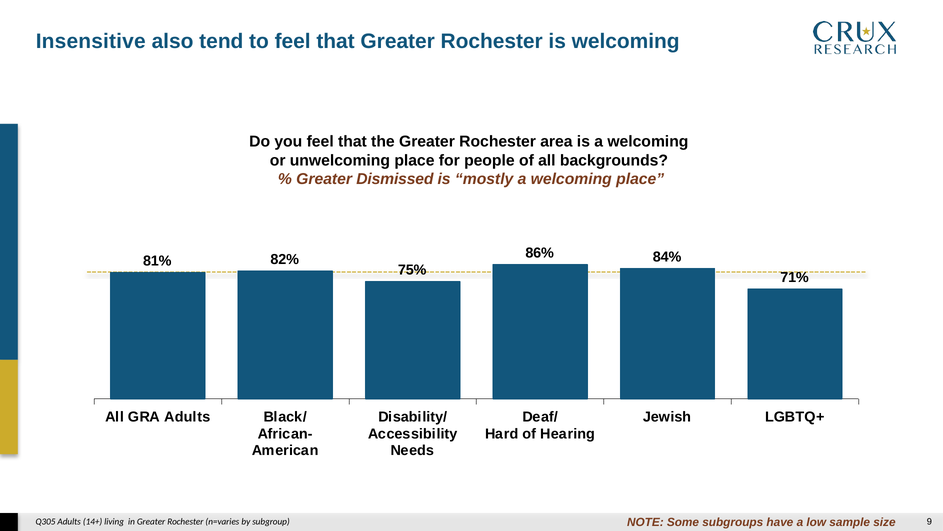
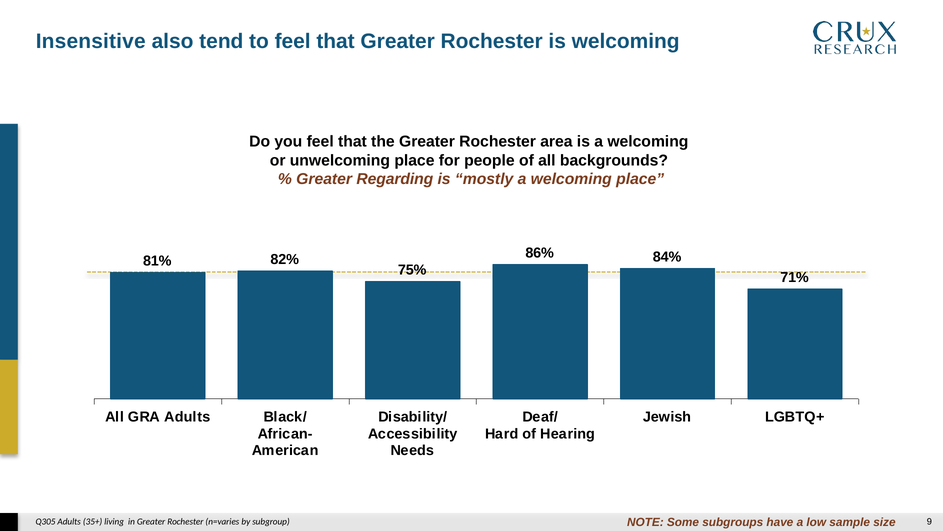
Dismissed: Dismissed -> Regarding
14+: 14+ -> 35+
